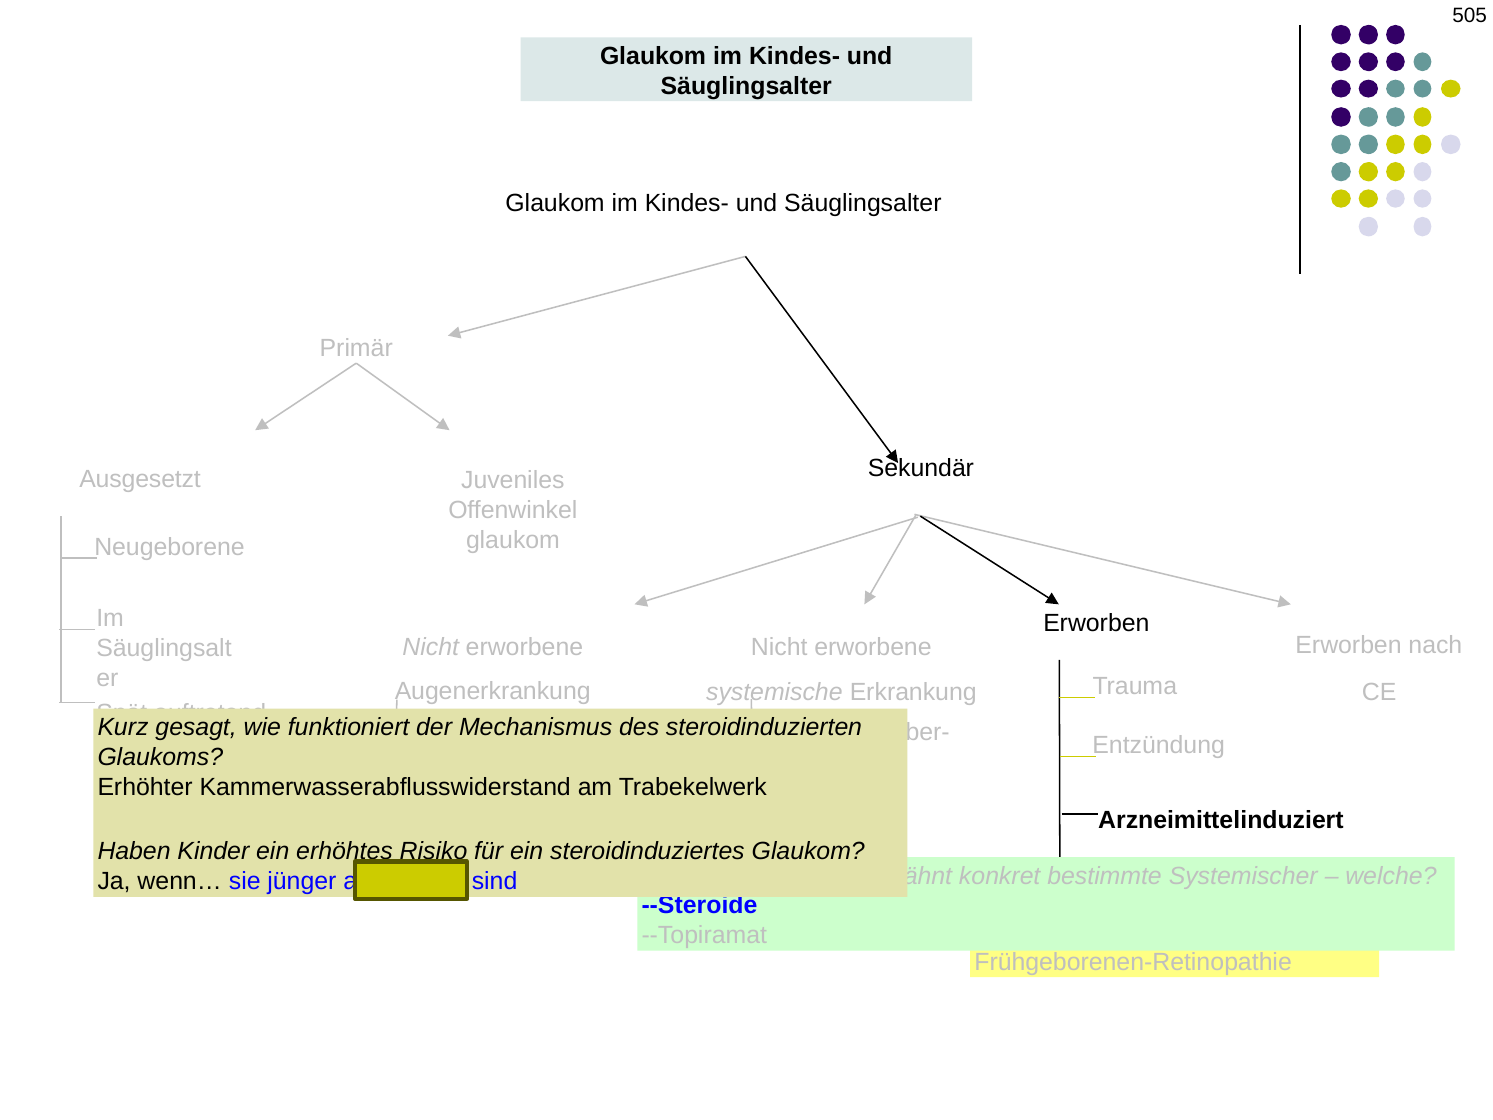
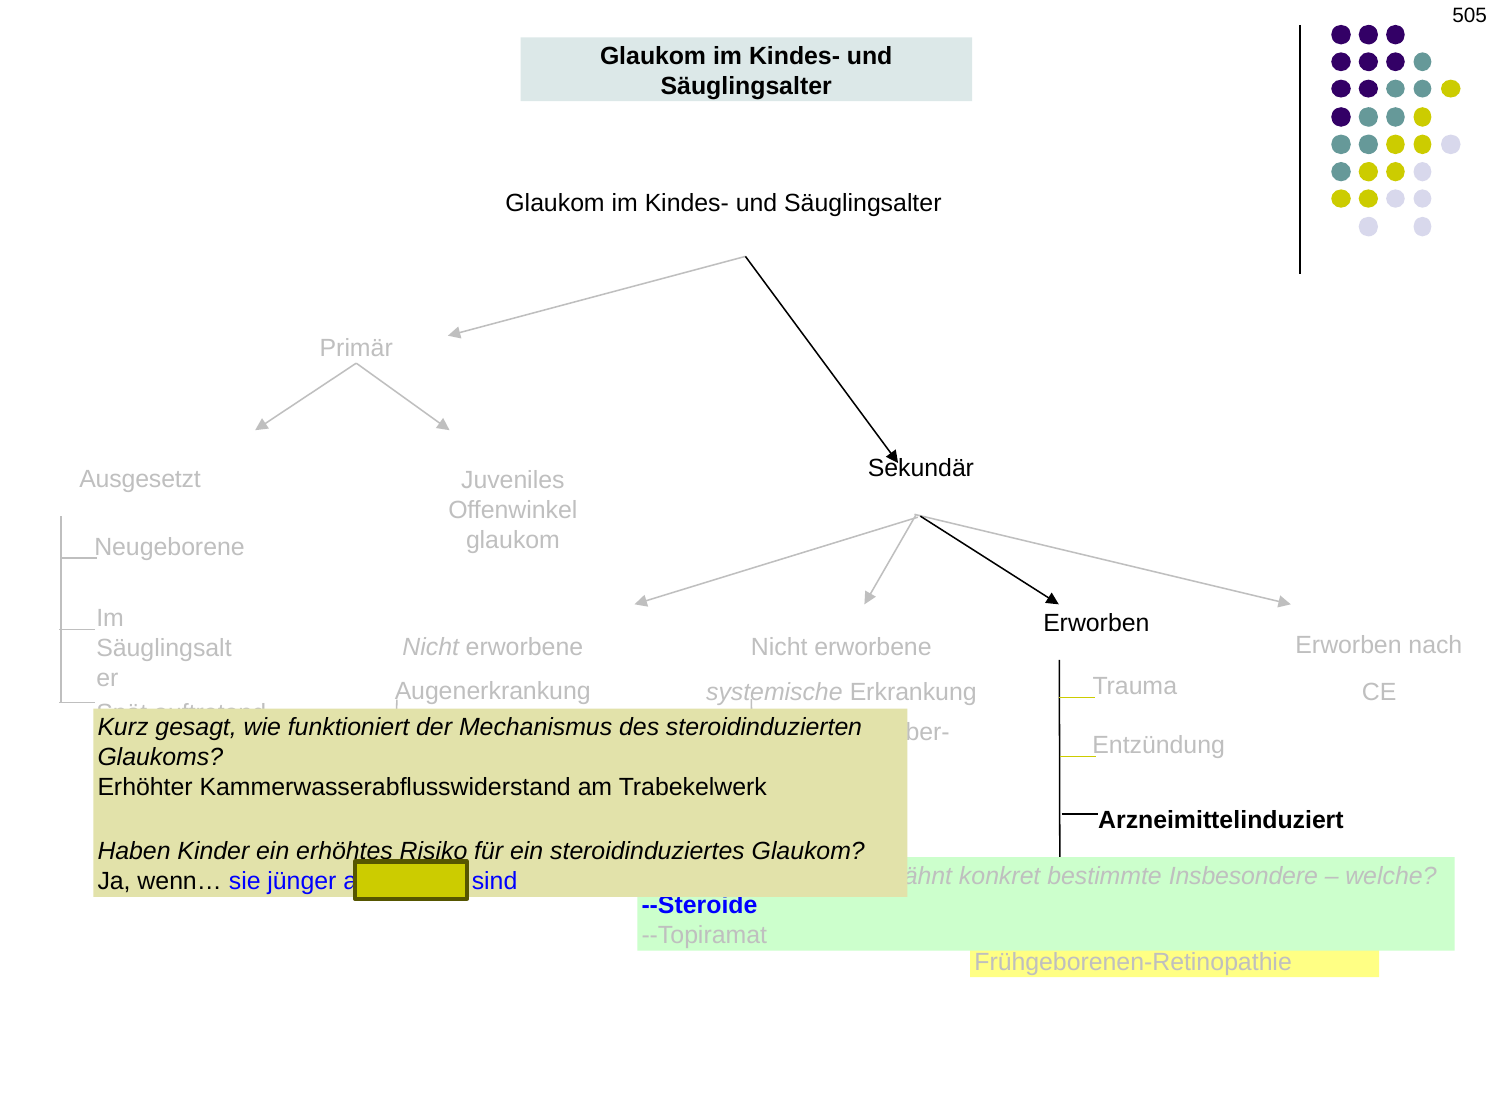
Systemischer: Systemischer -> Insbesondere
